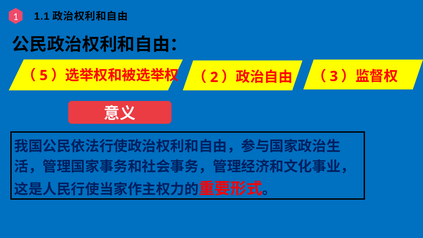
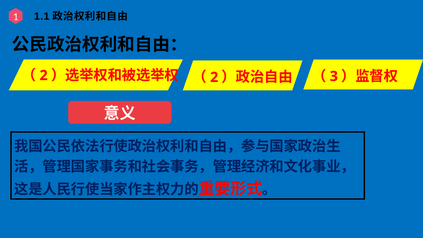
5 at (44, 75): 5 -> 2
